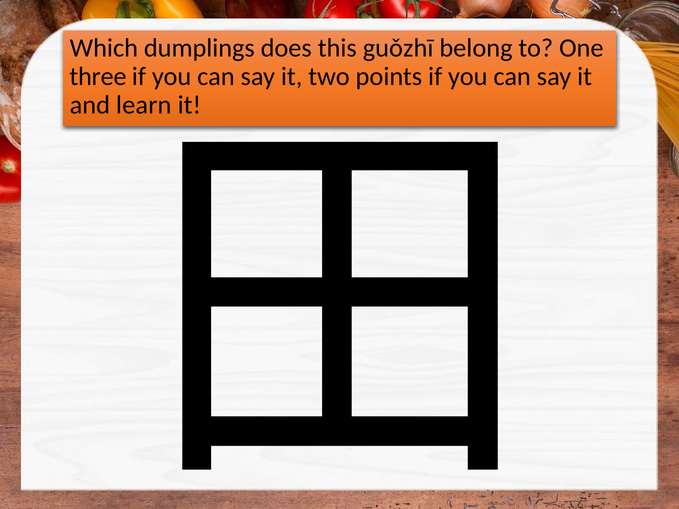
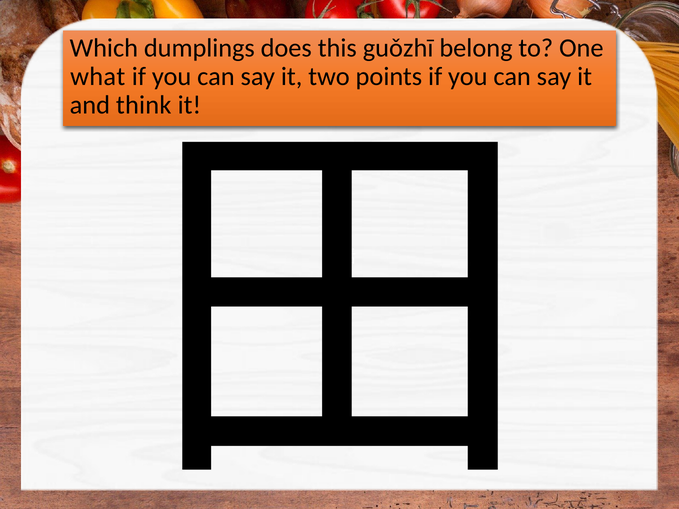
three: three -> what
learn: learn -> think
